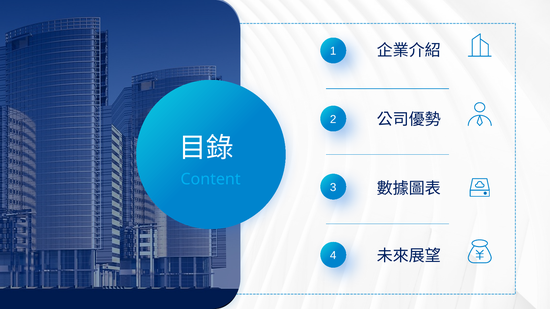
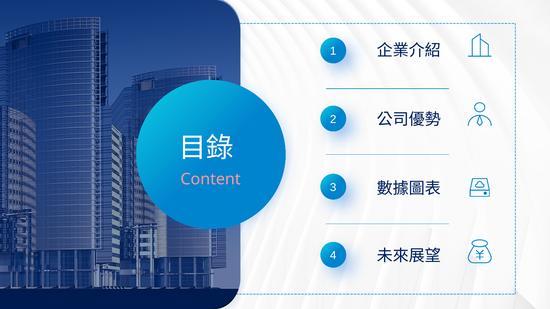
Content colour: light blue -> pink
